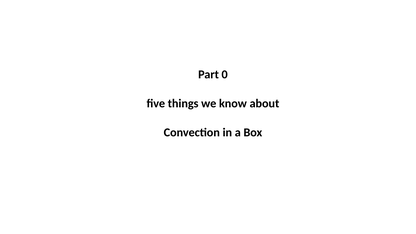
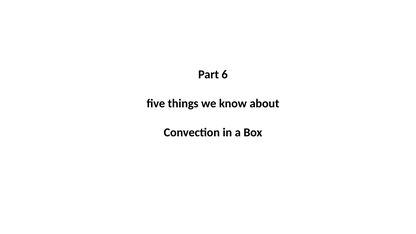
0: 0 -> 6
